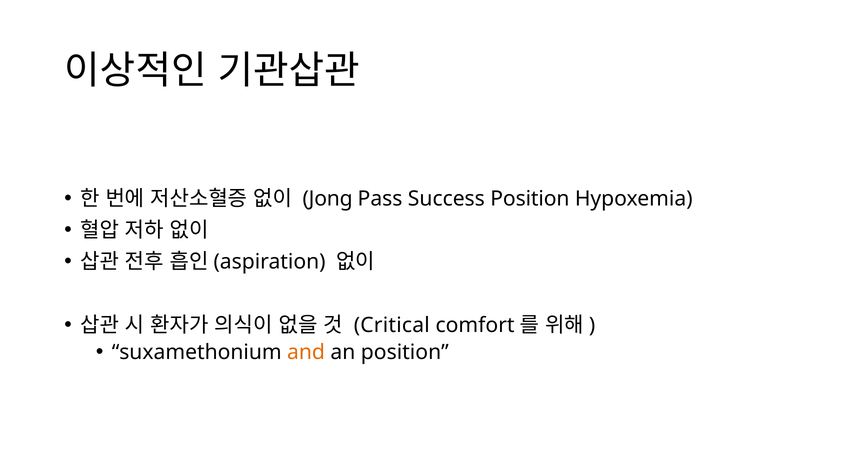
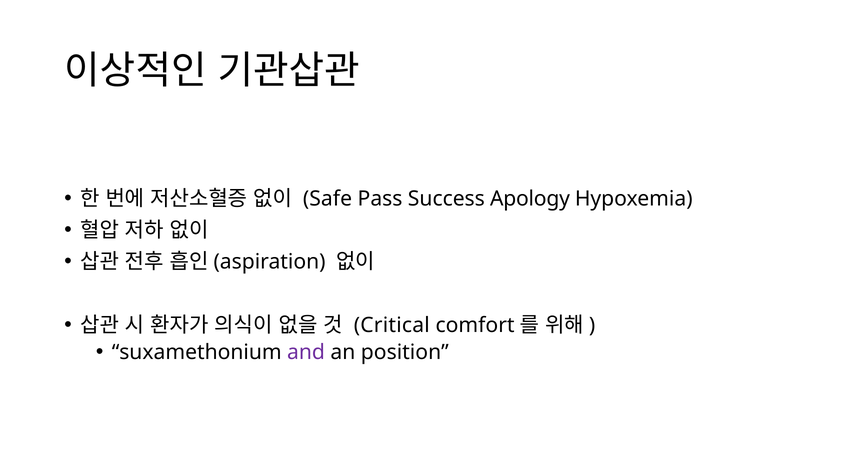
Jong: Jong -> Safe
Success Position: Position -> Apology
and colour: orange -> purple
